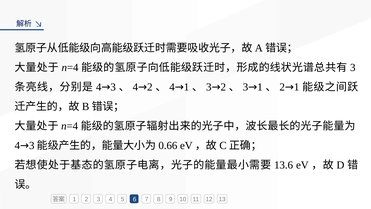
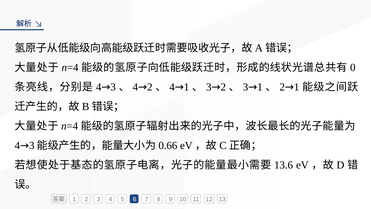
3 at (353, 68): 3 -> 0
